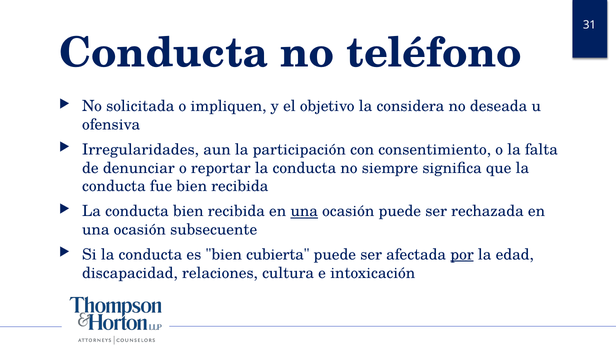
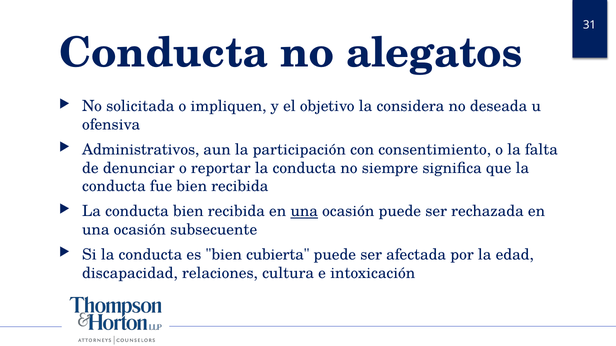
teléfono: teléfono -> alegatos
Irregularidades: Irregularidades -> Administrativos
por underline: present -> none
